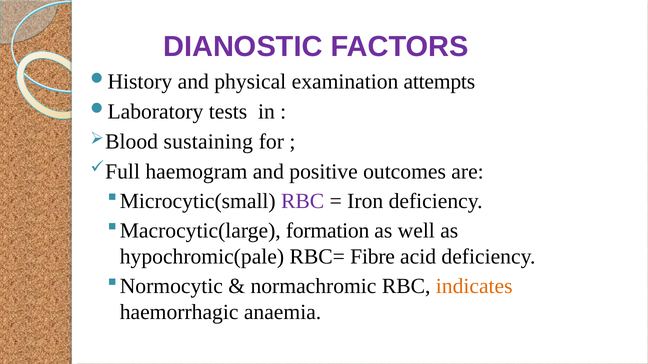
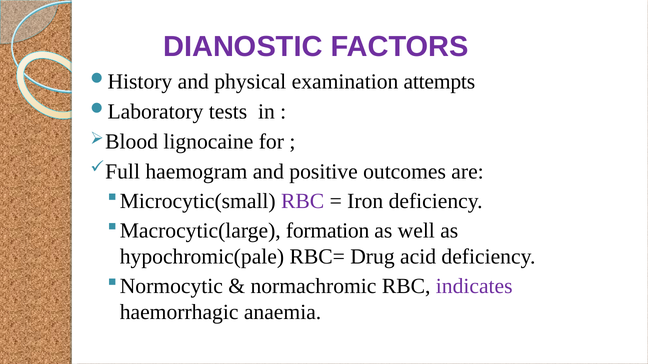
sustaining: sustaining -> lignocaine
Fibre: Fibre -> Drug
indicates colour: orange -> purple
